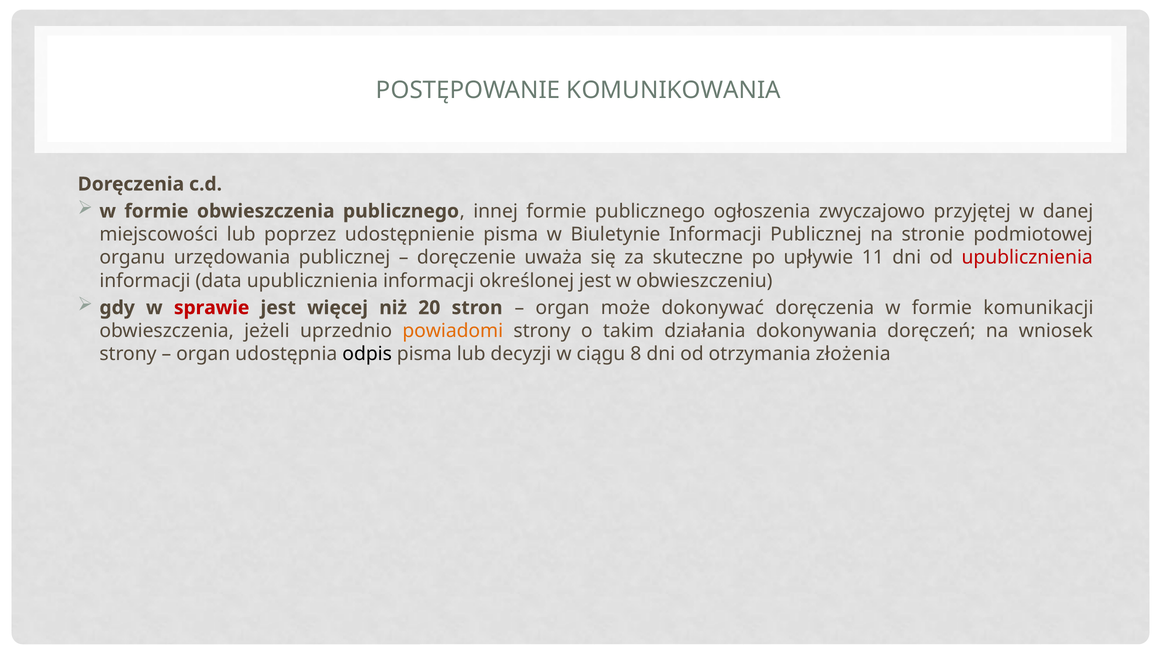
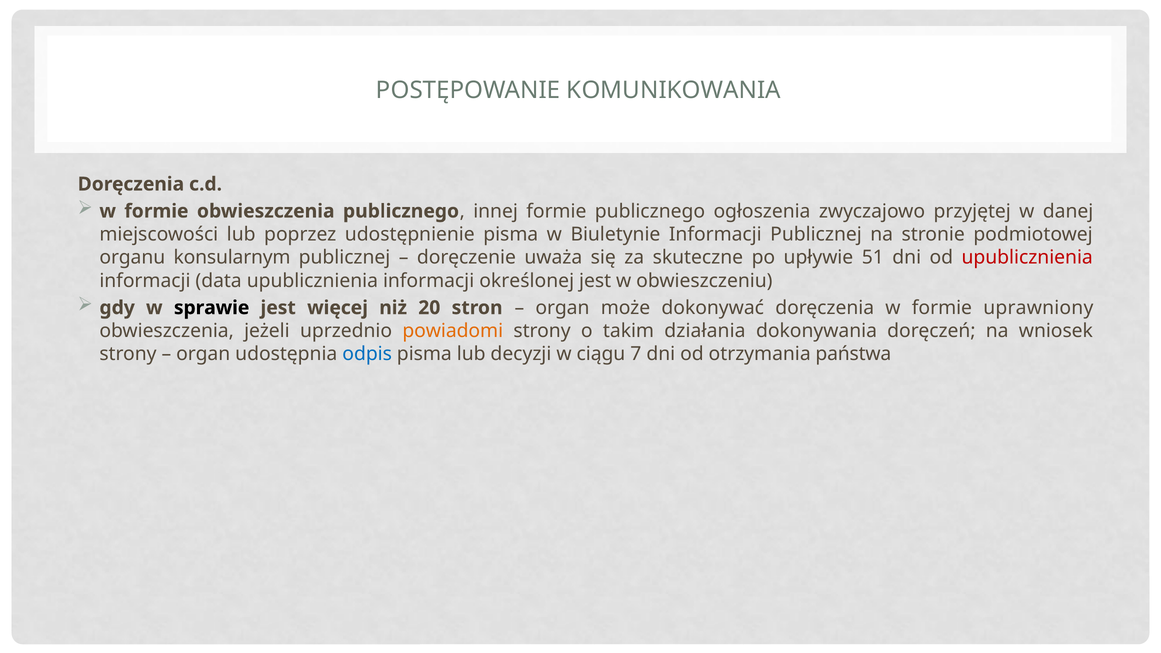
urzędowania: urzędowania -> konsularnym
11: 11 -> 51
sprawie colour: red -> black
komunikacji: komunikacji -> uprawniony
odpis colour: black -> blue
8: 8 -> 7
złożenia: złożenia -> państwa
